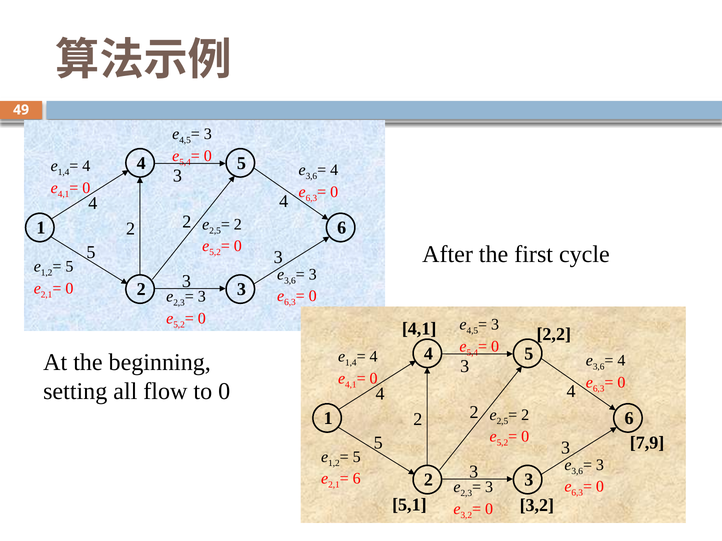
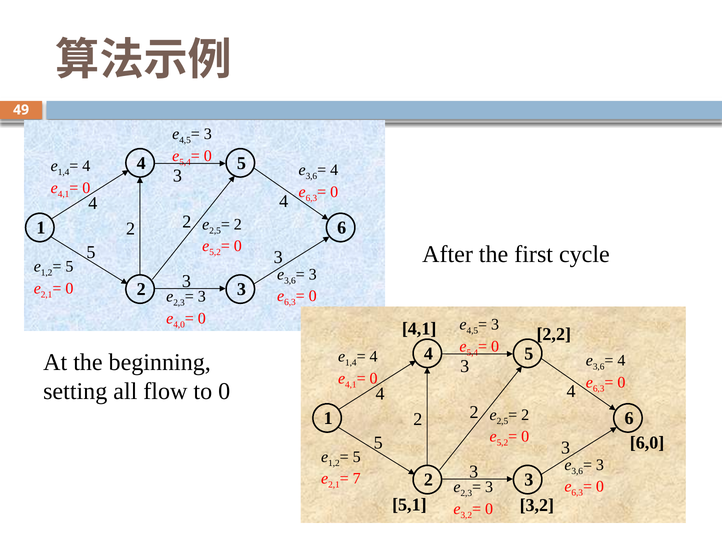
5,2 at (179, 325): 5,2 -> 4,0
7,9: 7,9 -> 6,0
6 at (357, 479): 6 -> 7
